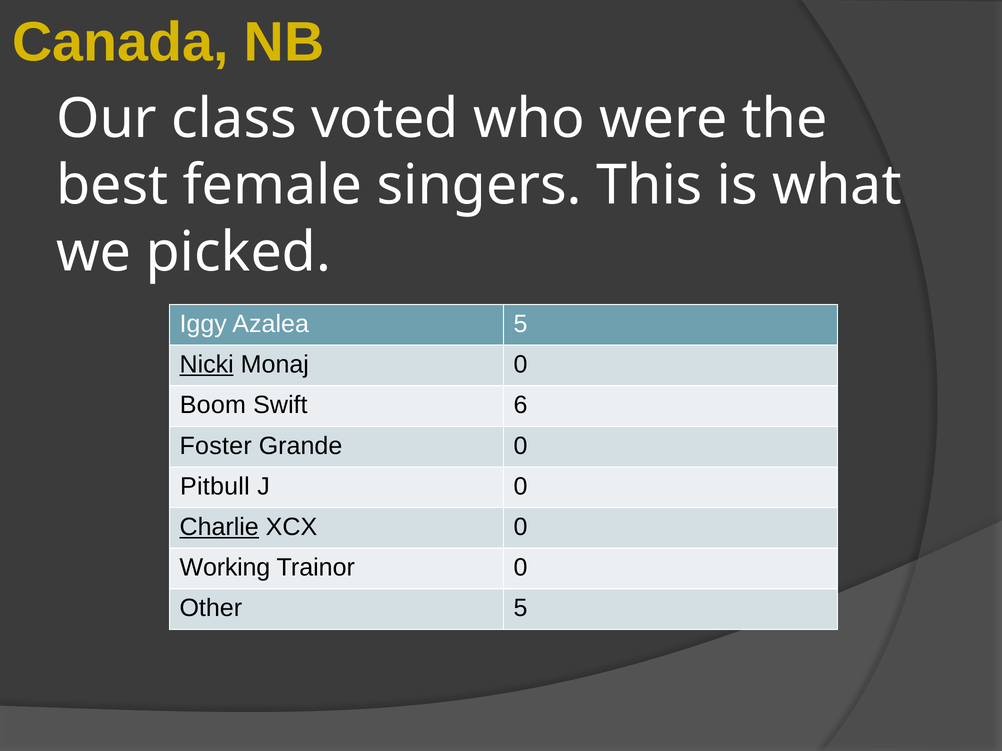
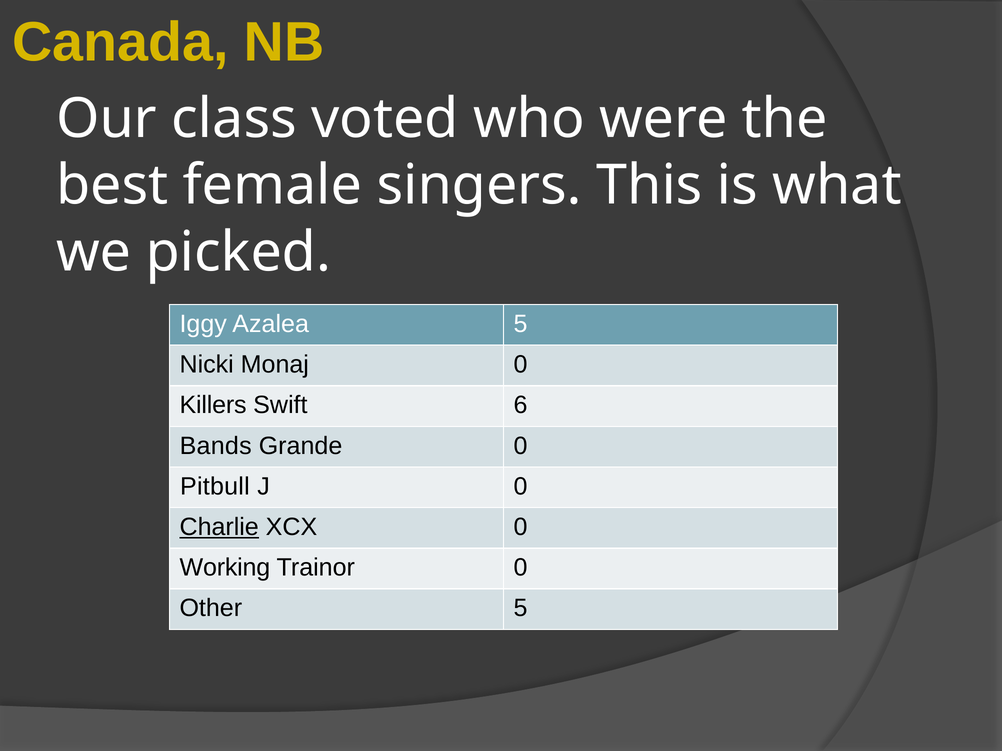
Nicki underline: present -> none
Boom: Boom -> Killers
Foster: Foster -> Bands
